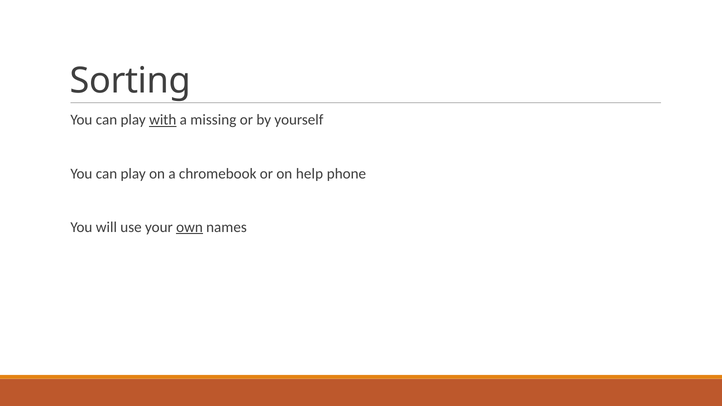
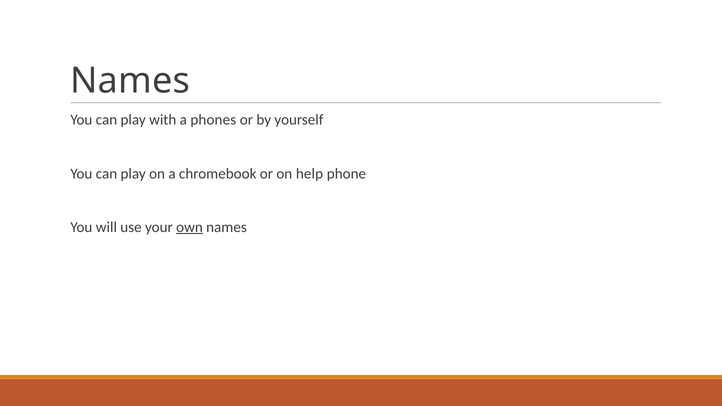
Sorting at (130, 81): Sorting -> Names
with underline: present -> none
missing: missing -> phones
